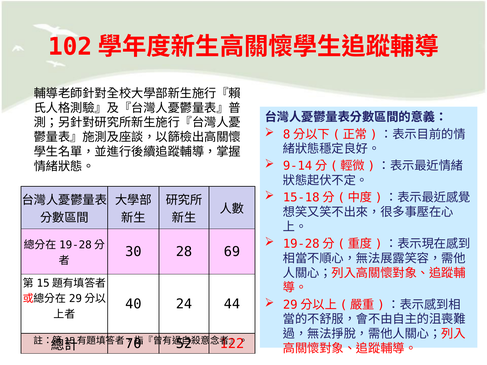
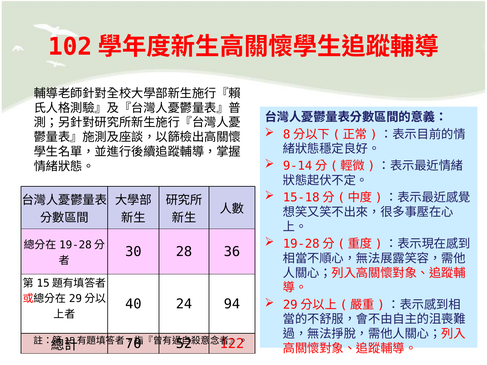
69: 69 -> 36
44: 44 -> 94
